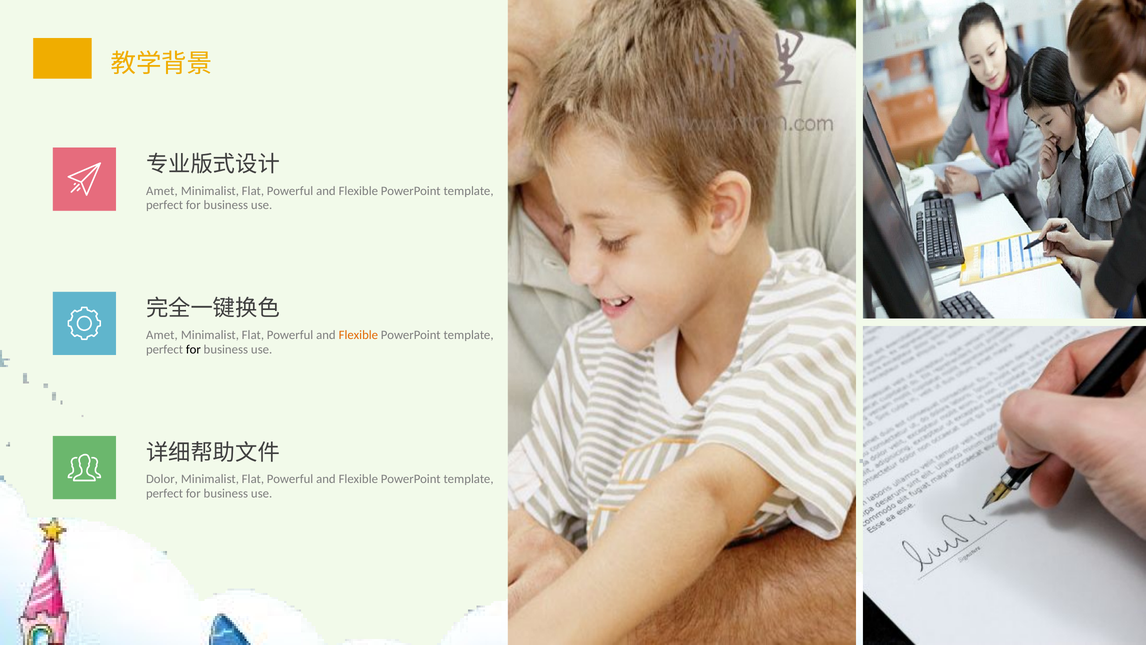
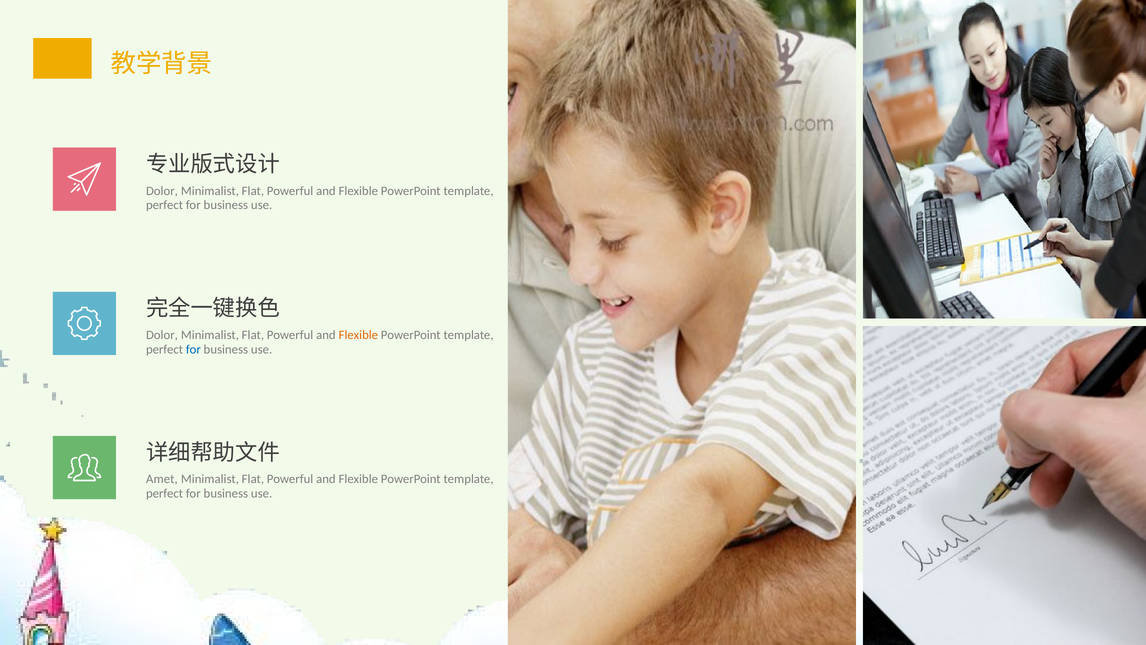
Amet at (162, 191): Amet -> Dolor
Amet at (162, 335): Amet -> Dolor
for at (193, 349) colour: black -> blue
Dolor: Dolor -> Amet
